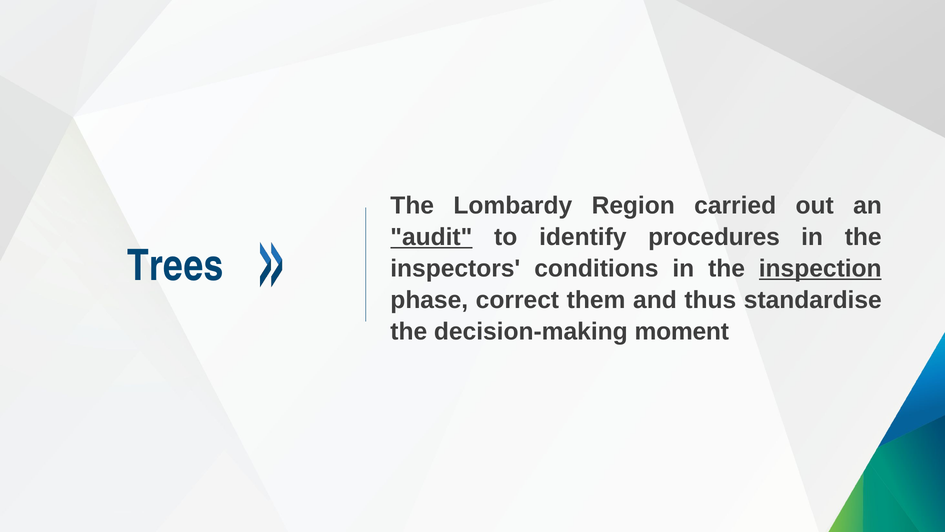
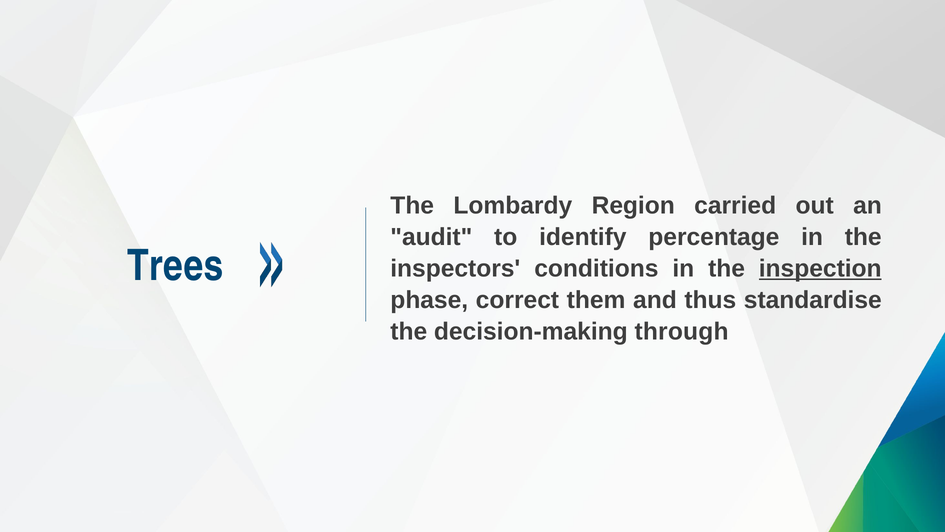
audit underline: present -> none
procedures: procedures -> percentage
moment: moment -> through
